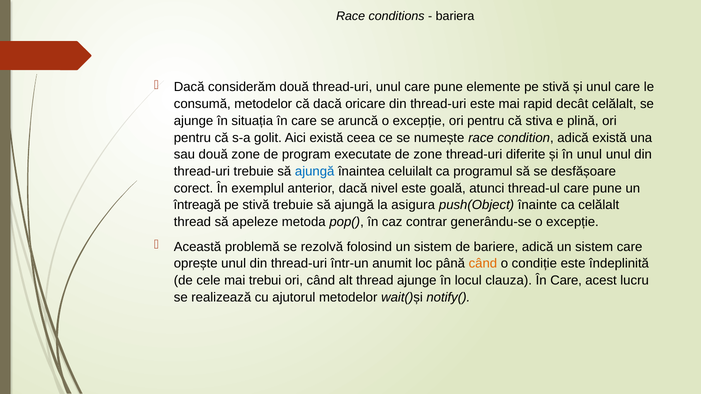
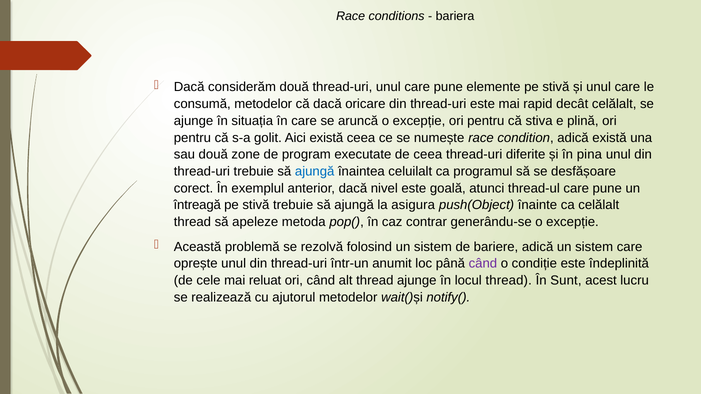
de zone: zone -> ceea
în unul: unul -> pina
când at (483, 264) colour: orange -> purple
trebui: trebui -> reluat
locul clauza: clauza -> thread
Care at (566, 281): Care -> Sunt
